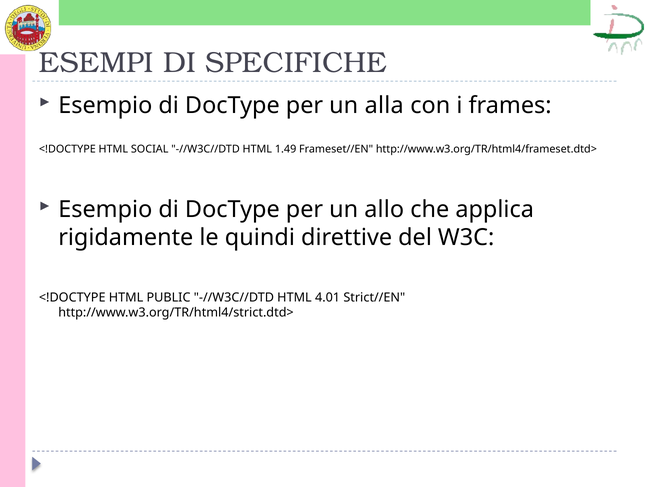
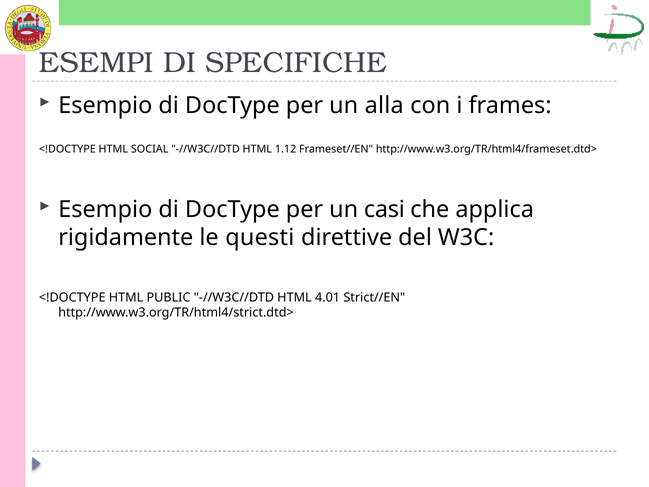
1.49: 1.49 -> 1.12
allo: allo -> casi
quindi: quindi -> questi
